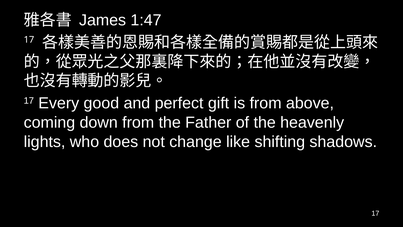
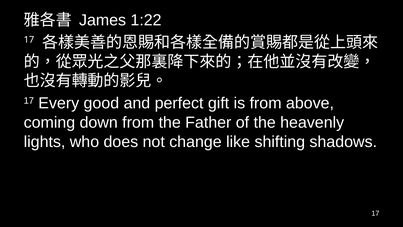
1:47: 1:47 -> 1:22
